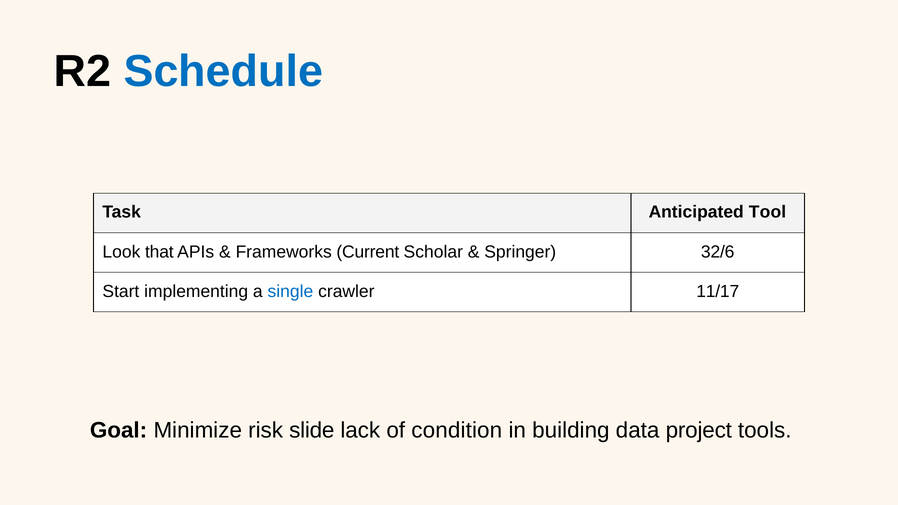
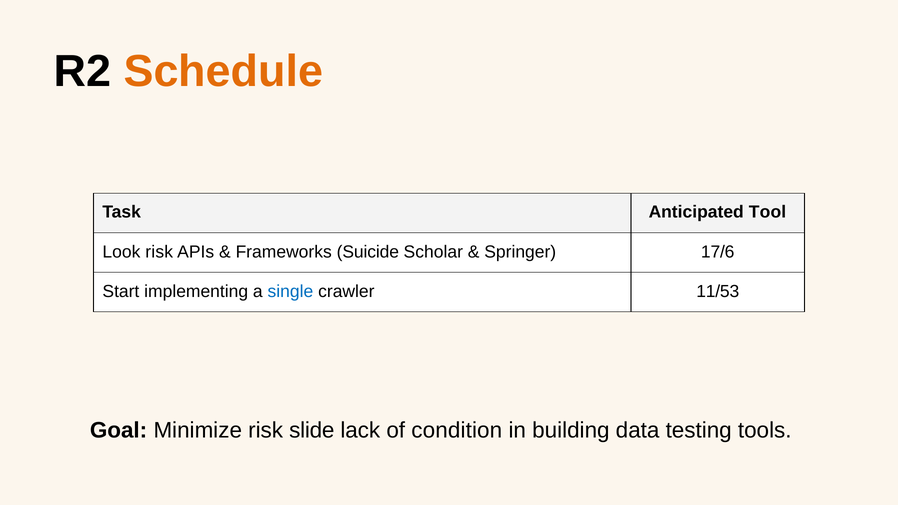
Schedule colour: blue -> orange
Look that: that -> risk
Current: Current -> Suicide
32/6: 32/6 -> 17/6
11/17: 11/17 -> 11/53
project: project -> testing
